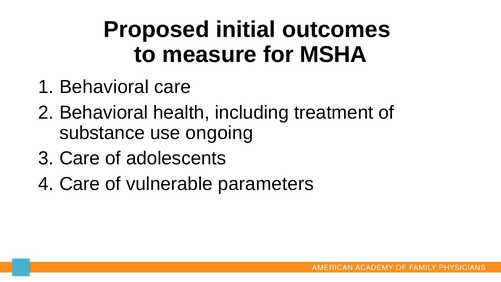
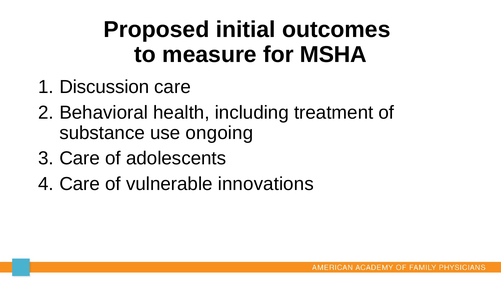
Behavioral at (104, 87): Behavioral -> Discussion
parameters: parameters -> innovations
